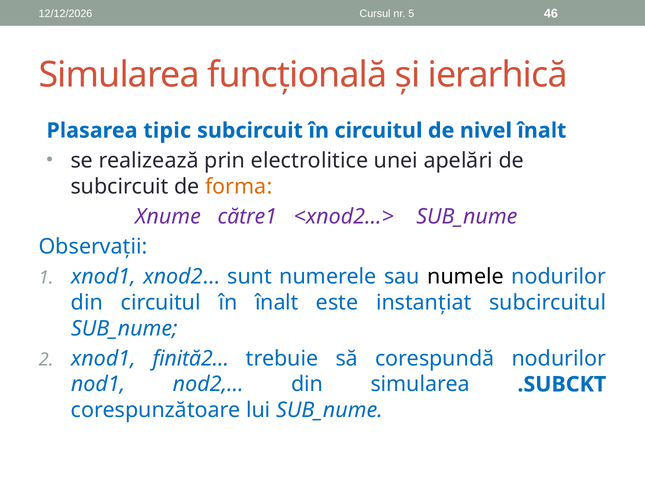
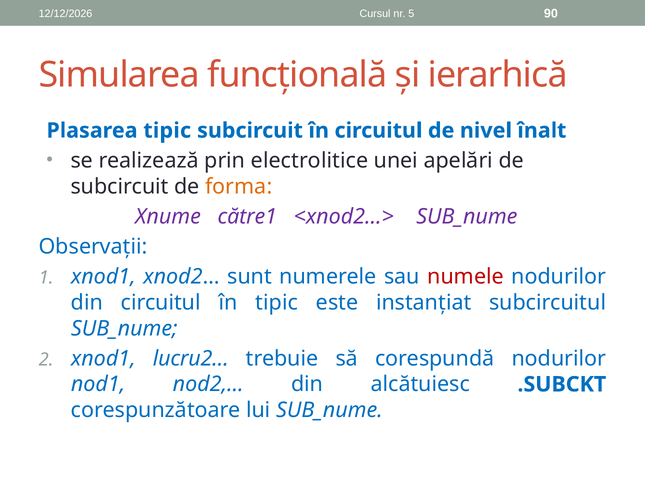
46: 46 -> 90
numele colour: black -> red
în înalt: înalt -> tipic
finită2…: finită2… -> lucru2…
din simularea: simularea -> alcătuiesc
